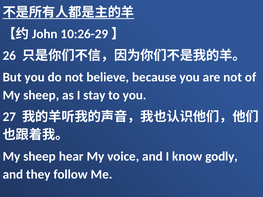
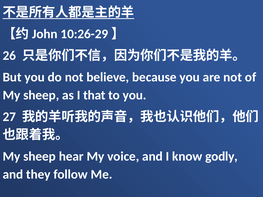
stay: stay -> that
